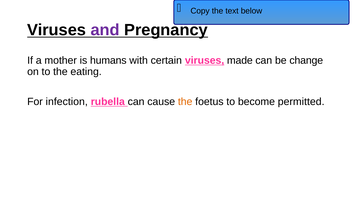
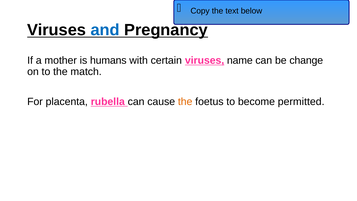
and colour: purple -> blue
made: made -> name
eating: eating -> match
infection: infection -> placenta
